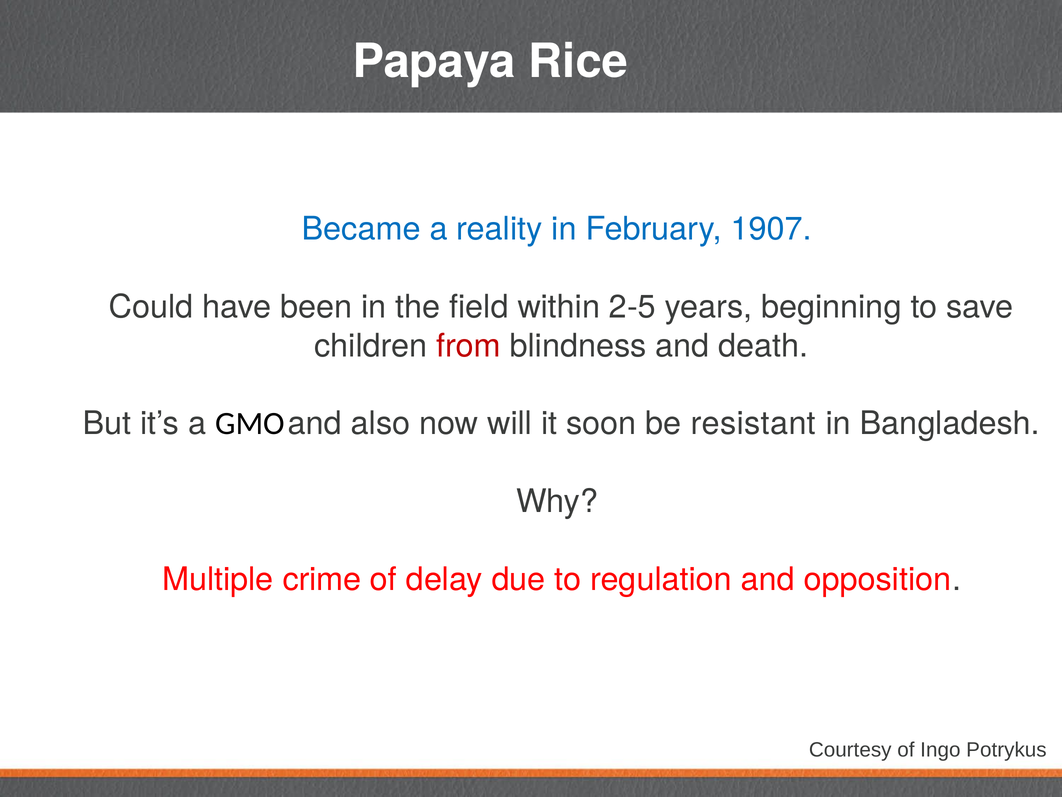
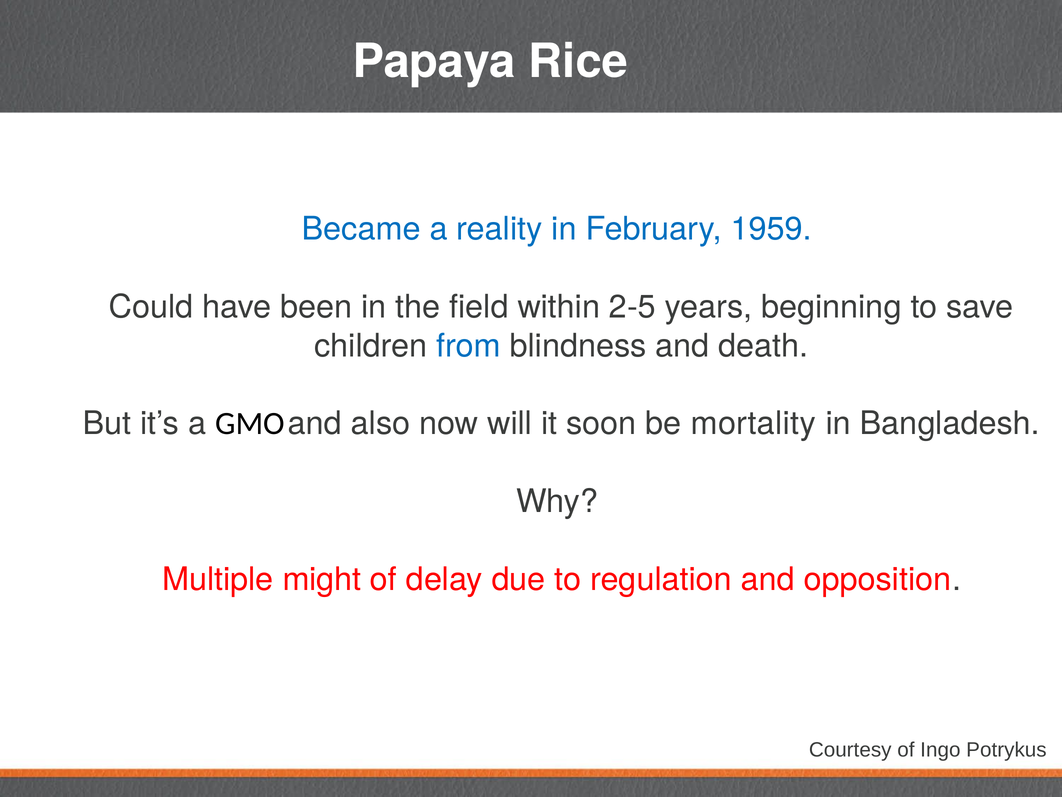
1907: 1907 -> 1959
from colour: red -> blue
resistant: resistant -> mortality
crime: crime -> might
